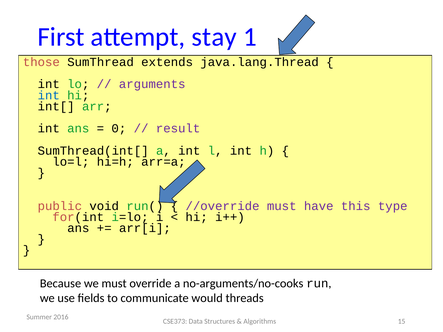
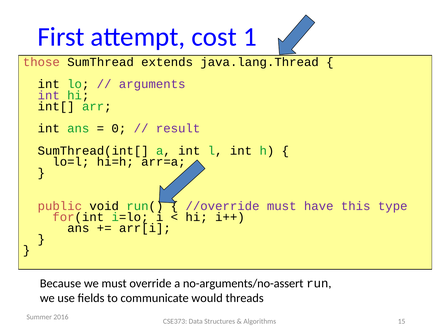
stay: stay -> cost
int at (49, 95) colour: blue -> purple
no-arguments/no-cooks: no-arguments/no-cooks -> no-arguments/no-assert
